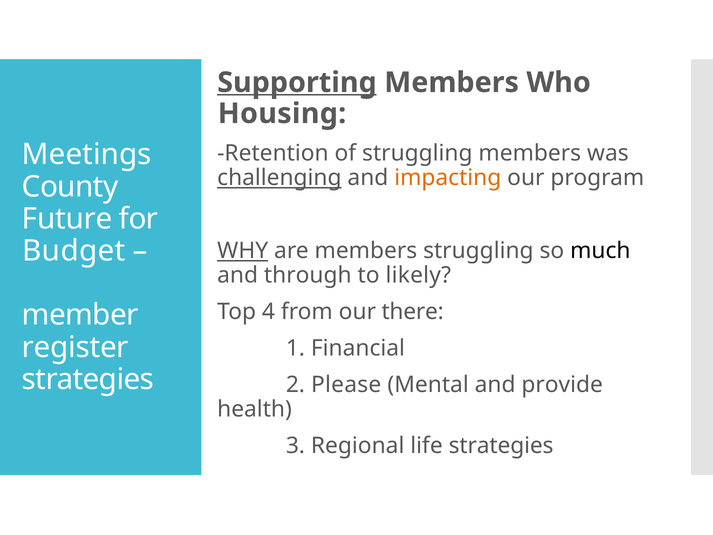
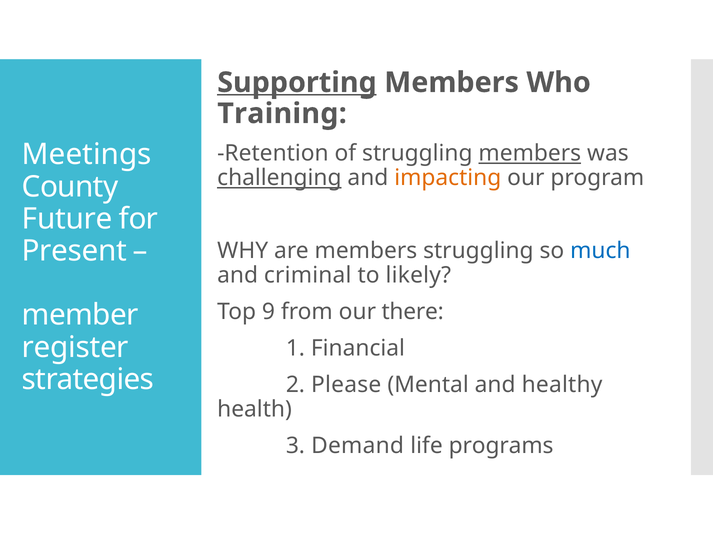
Housing: Housing -> Training
members at (530, 153) underline: none -> present
Budget: Budget -> Present
WHY underline: present -> none
much colour: black -> blue
through: through -> criminal
4: 4 -> 9
provide: provide -> healthy
Regional: Regional -> Demand
life strategies: strategies -> programs
